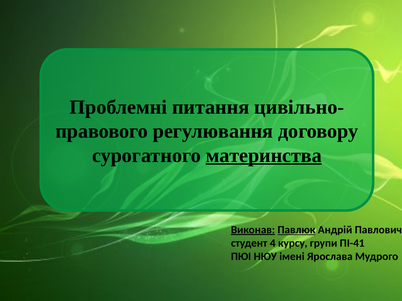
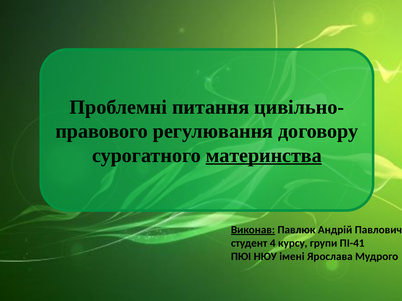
Павлюк underline: present -> none
